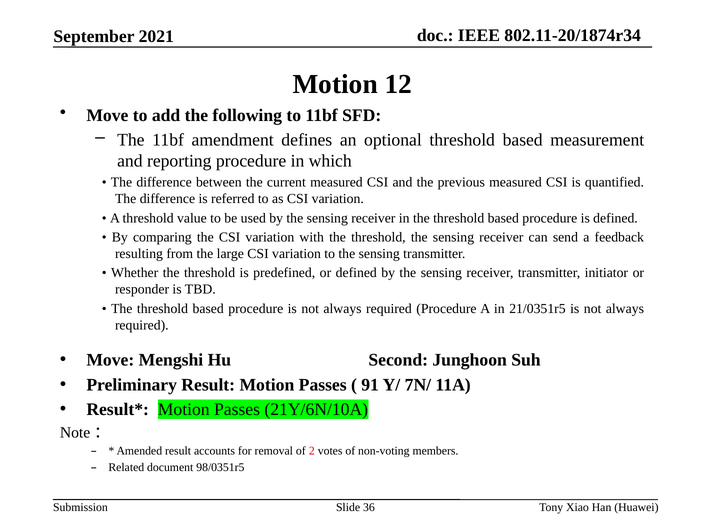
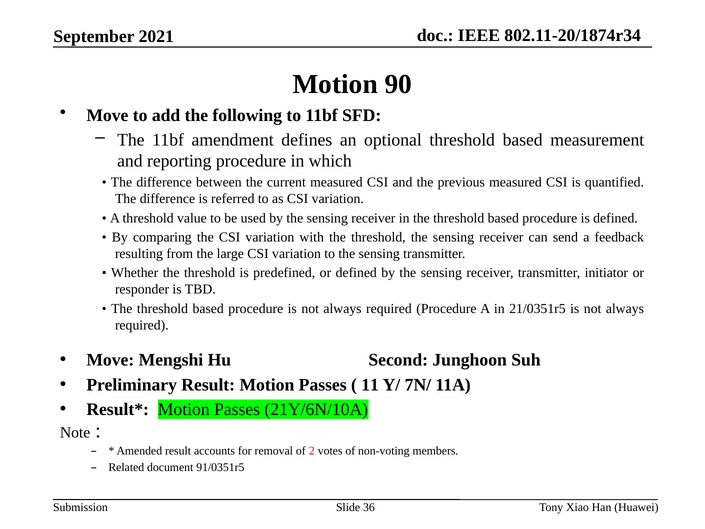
12: 12 -> 90
91: 91 -> 11
98/0351r5: 98/0351r5 -> 91/0351r5
